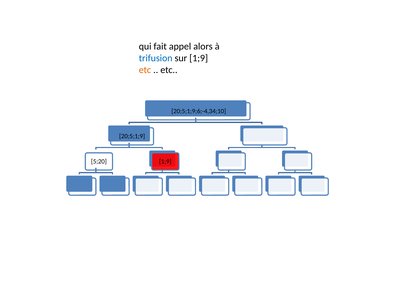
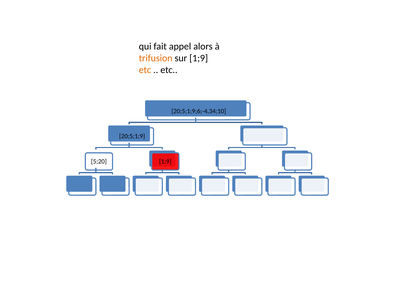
trifusion colour: blue -> orange
